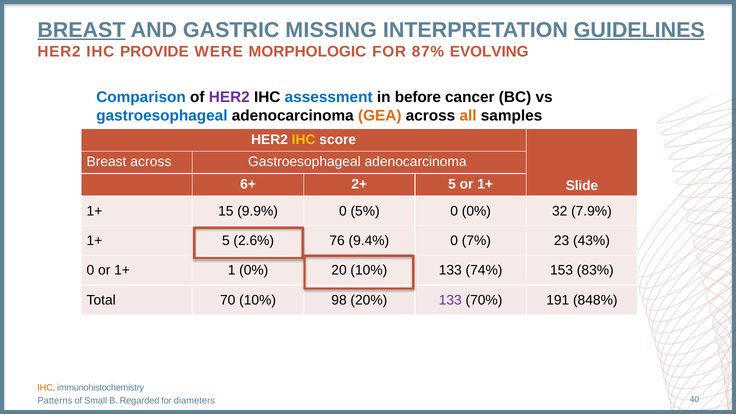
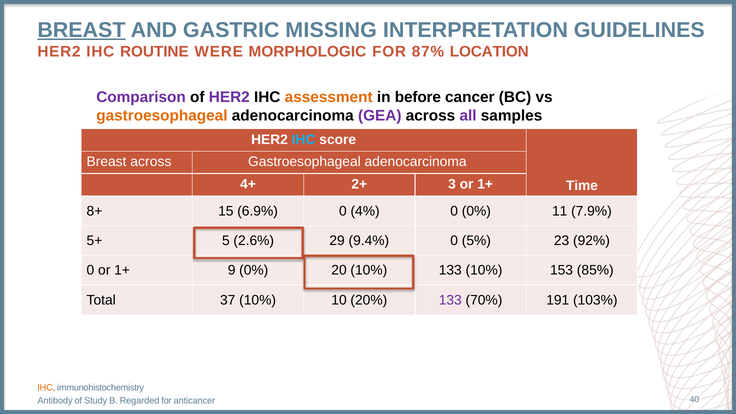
GUIDELINES underline: present -> none
PROVIDE: PROVIDE -> ROUTINE
EVOLVING: EVOLVING -> LOCATION
Comparison colour: blue -> purple
assessment colour: blue -> orange
gastroesophageal at (162, 116) colour: blue -> orange
GEA colour: orange -> purple
all colour: orange -> purple
IHC at (304, 139) colour: yellow -> light blue
6+: 6+ -> 4+
2+ 5: 5 -> 3
Slide: Slide -> Time
1+ at (94, 211): 1+ -> 8+
9.9%: 9.9% -> 6.9%
5%: 5% -> 4%
32: 32 -> 11
1+ at (94, 241): 1+ -> 5+
76: 76 -> 29
7%: 7% -> 5%
43%: 43% -> 92%
1: 1 -> 9
133 74%: 74% -> 10%
83%: 83% -> 85%
70: 70 -> 37
98: 98 -> 10
848%: 848% -> 103%
Patterns: Patterns -> Antibody
Small: Small -> Study
diameters: diameters -> anticancer
